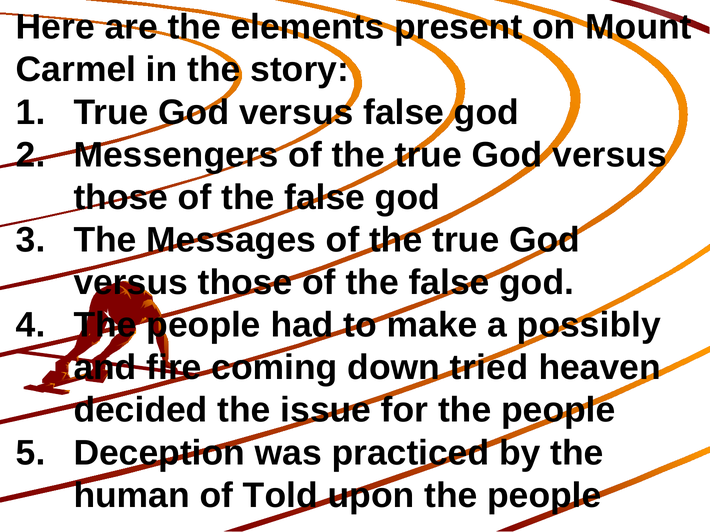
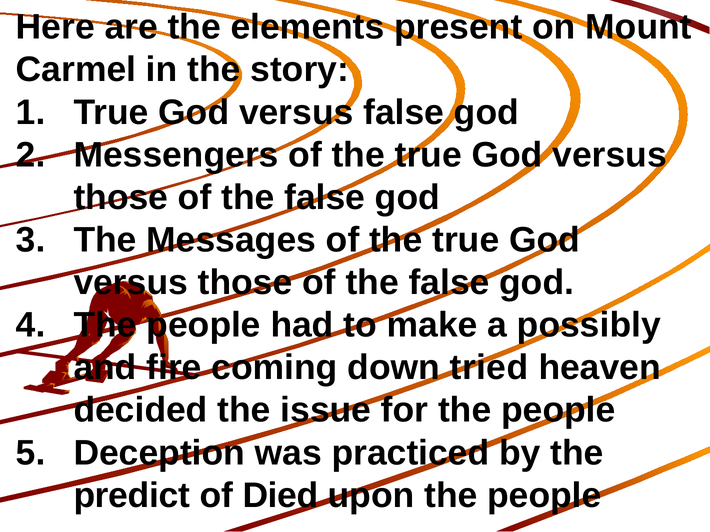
human: human -> predict
Told: Told -> Died
